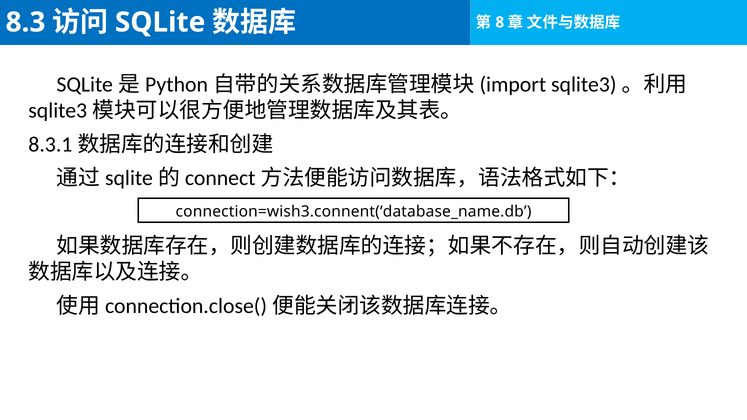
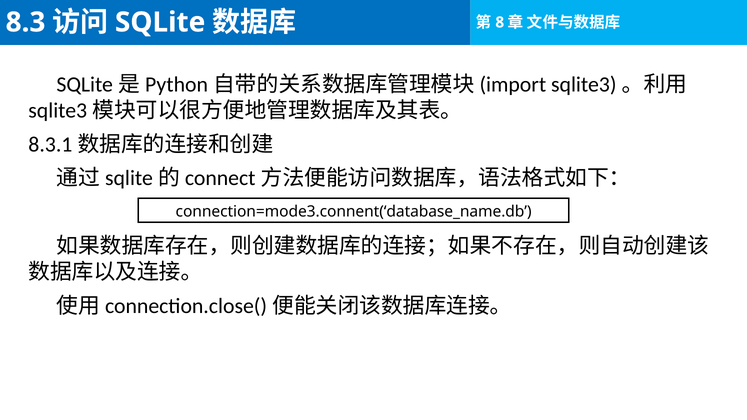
connection=wish3.connent(‘database_name.db: connection=wish3.connent(‘database_name.db -> connection=mode3.connent(‘database_name.db
